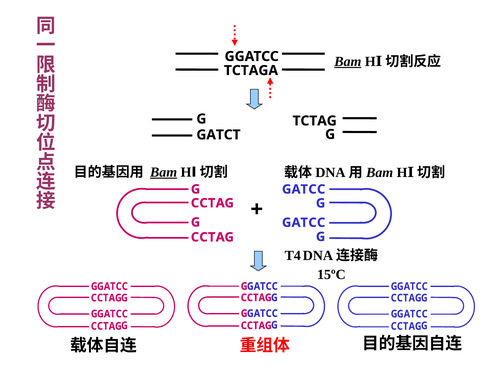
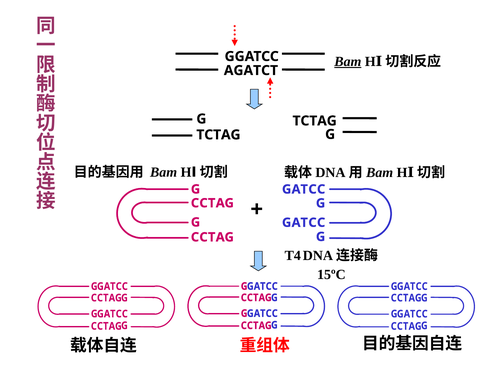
TCTAGA: TCTAGA -> AGATCT
GATCT at (218, 135): GATCT -> TCTAG
Bam at (164, 172) underline: present -> none
